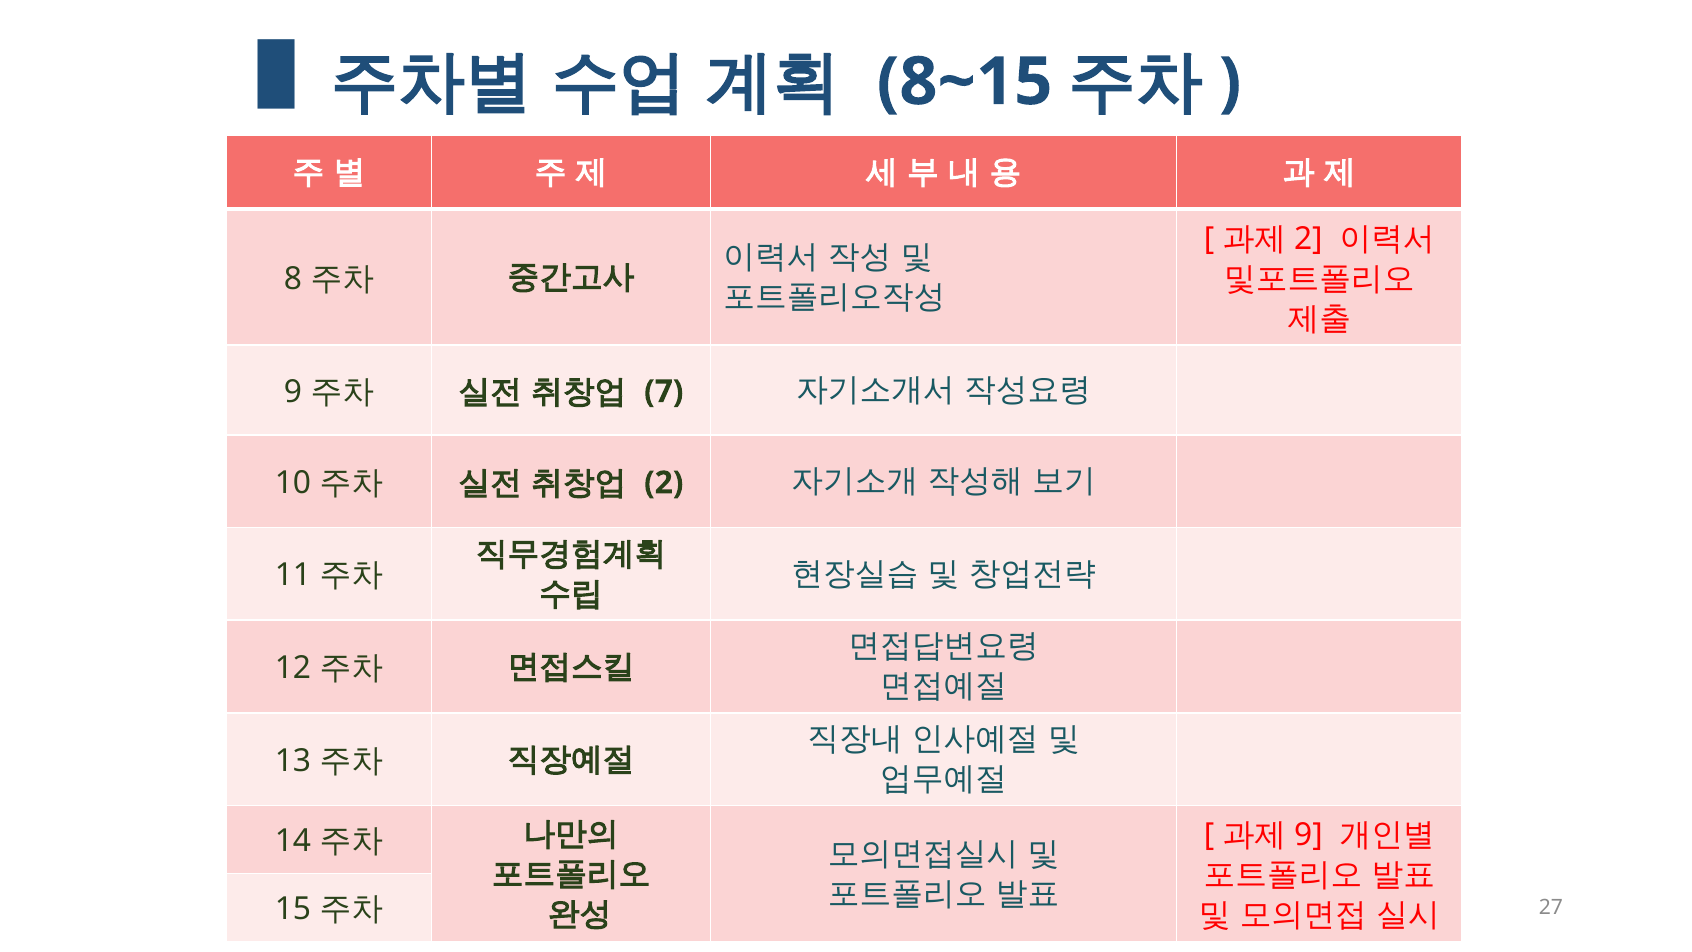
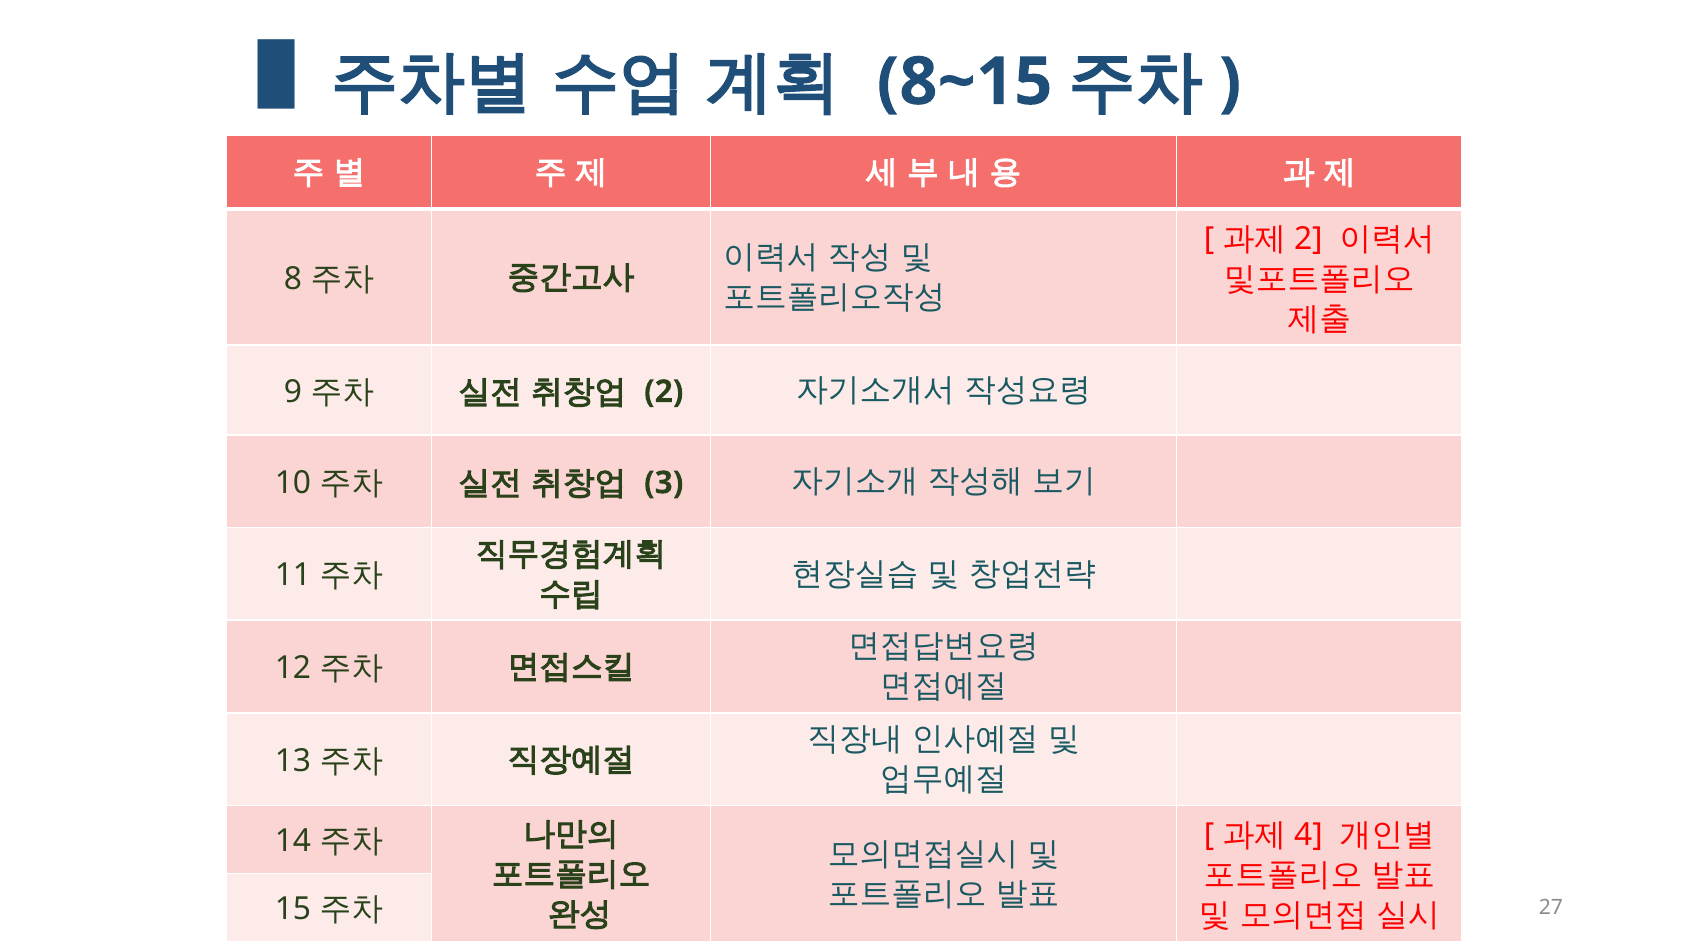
7 at (664, 392): 7 -> 2
2 at (664, 483): 2 -> 3
9 at (1308, 835): 9 -> 4
